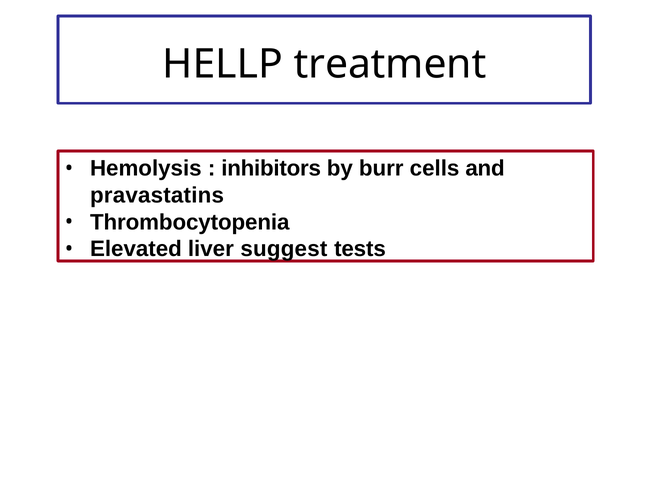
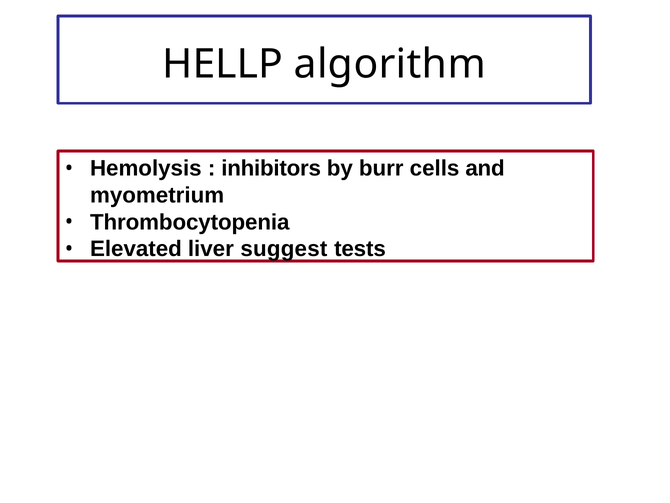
treatment: treatment -> algorithm
pravastatins: pravastatins -> myometrium
